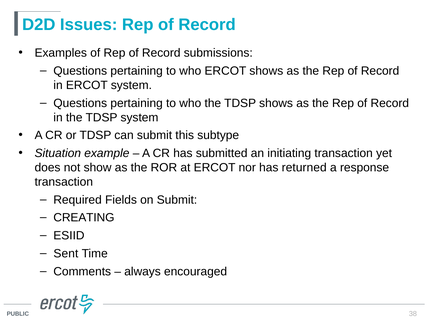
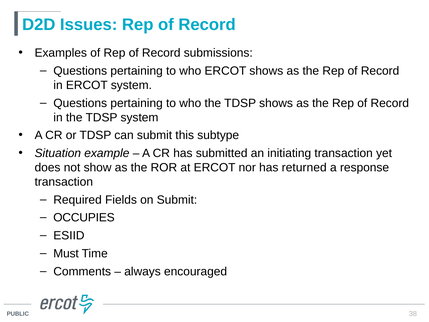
CREATING: CREATING -> OCCUPIES
Sent: Sent -> Must
